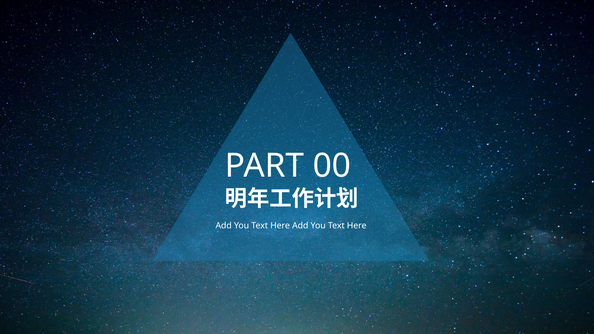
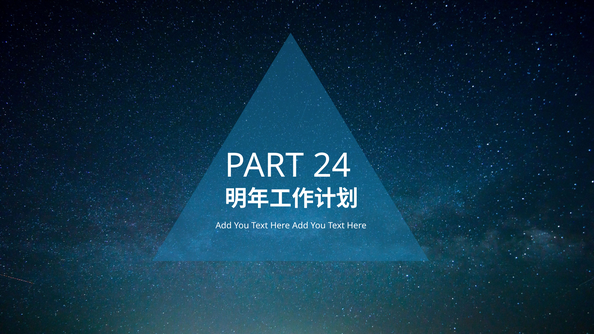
00: 00 -> 24
